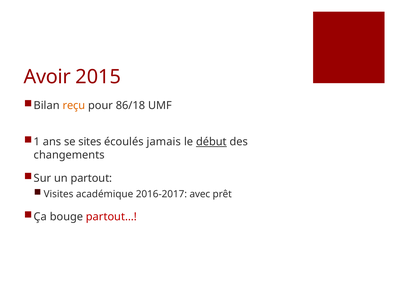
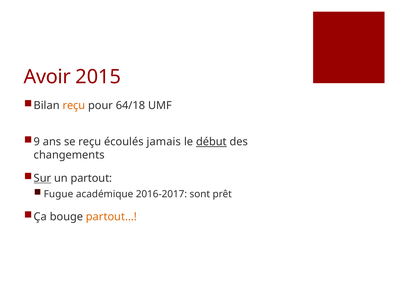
86/18: 86/18 -> 64/18
1: 1 -> 9
se sites: sites -> reçu
Sur underline: none -> present
Visites: Visites -> Fugue
avec: avec -> sont
partout… colour: red -> orange
